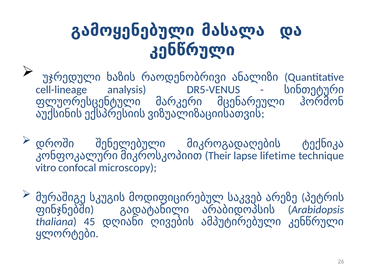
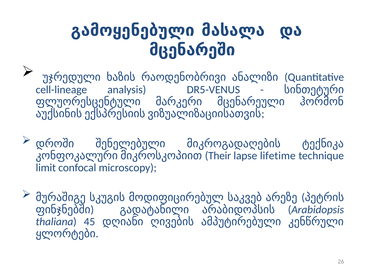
კენწრული at (192, 50): კენწრული -> მცენარეში
vitro: vitro -> limit
